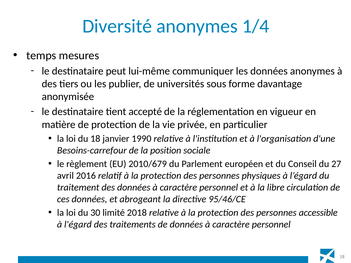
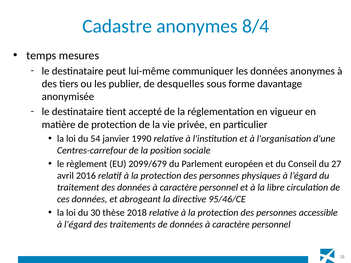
Diversité: Diversité -> Cadastre
1/4: 1/4 -> 8/4
universités: universités -> desquelles
du 18: 18 -> 54
Besoins-carrefour: Besoins-carrefour -> Centres-carrefour
2010/679: 2010/679 -> 2099/679
limité: limité -> thèse
